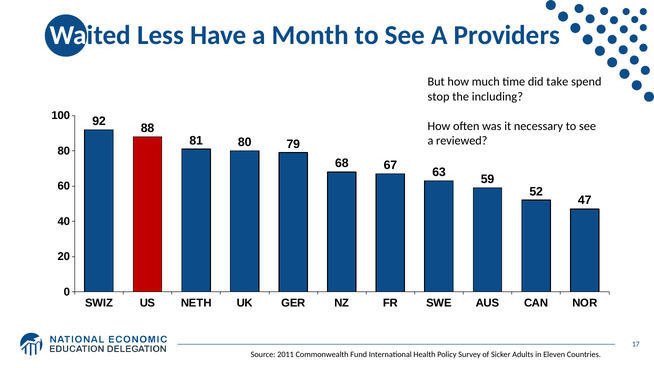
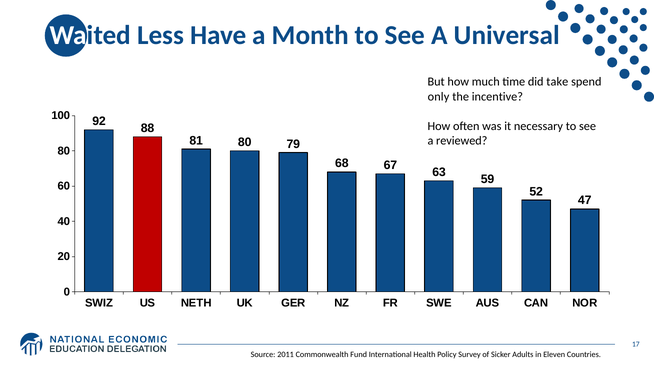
Providers: Providers -> Universal
stop: stop -> only
including: including -> incentive
